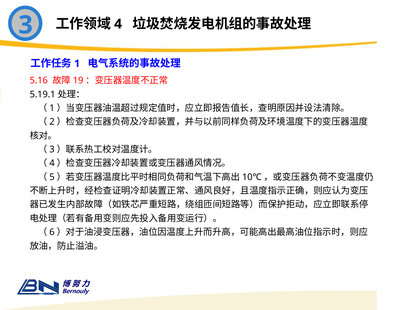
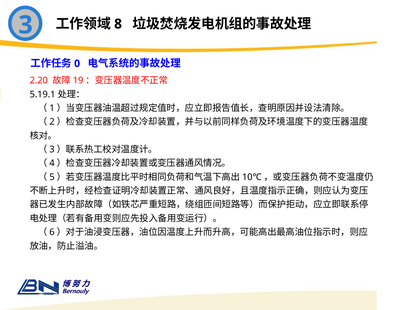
4: 4 -> 8
1: 1 -> 0
5.16: 5.16 -> 2.20
